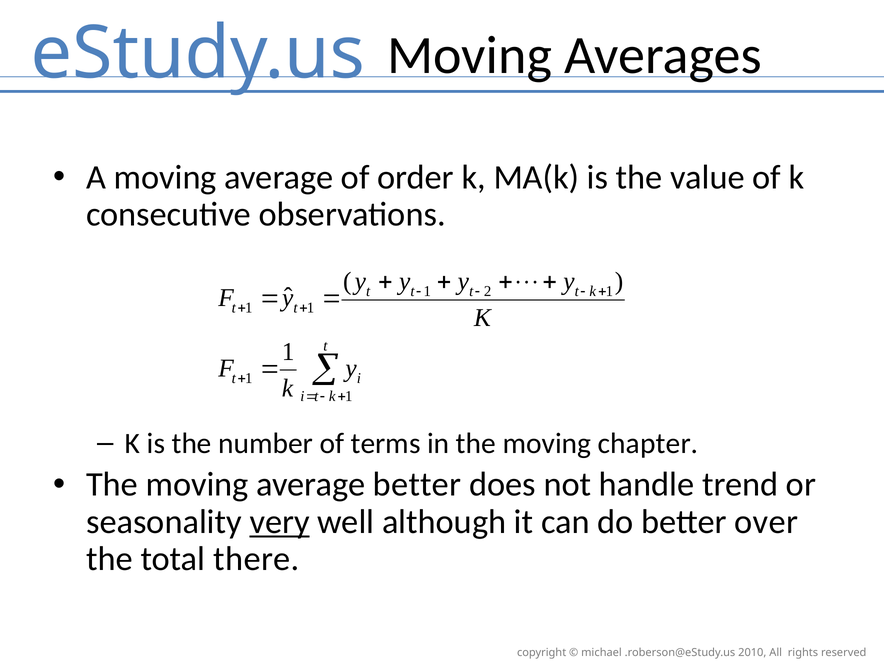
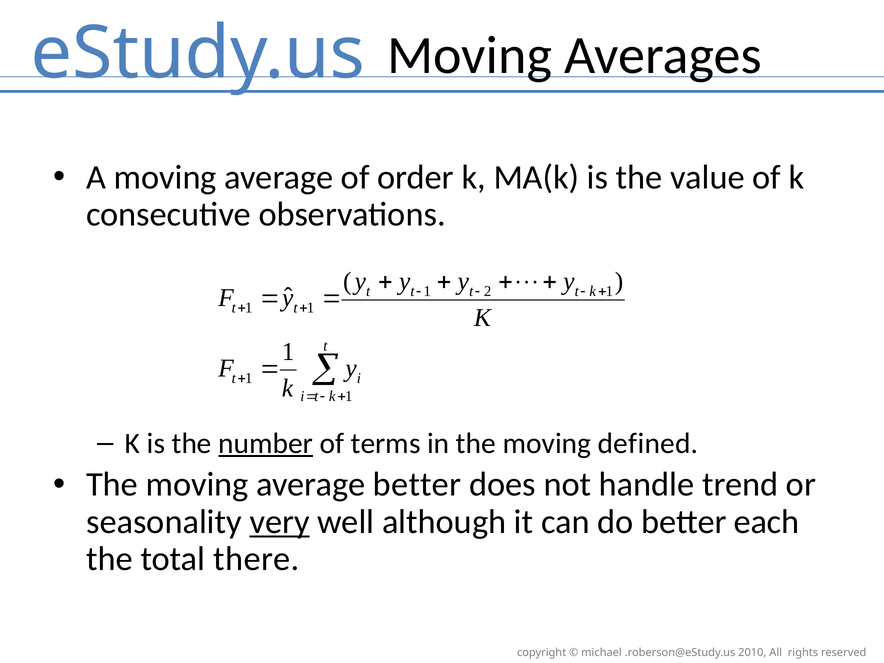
number underline: none -> present
chapter: chapter -> defined
over: over -> each
